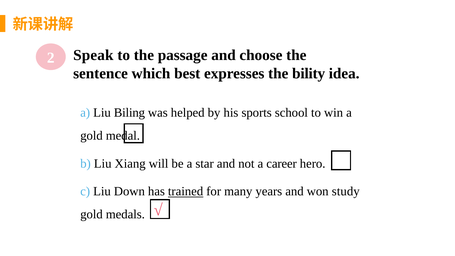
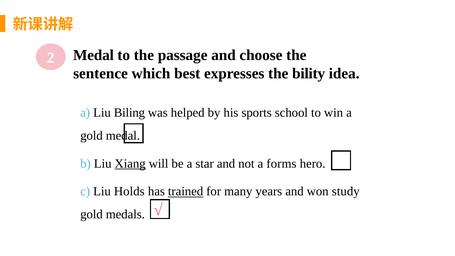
2 Speak: Speak -> Medal
Xiang underline: none -> present
career: career -> forms
Down: Down -> Holds
